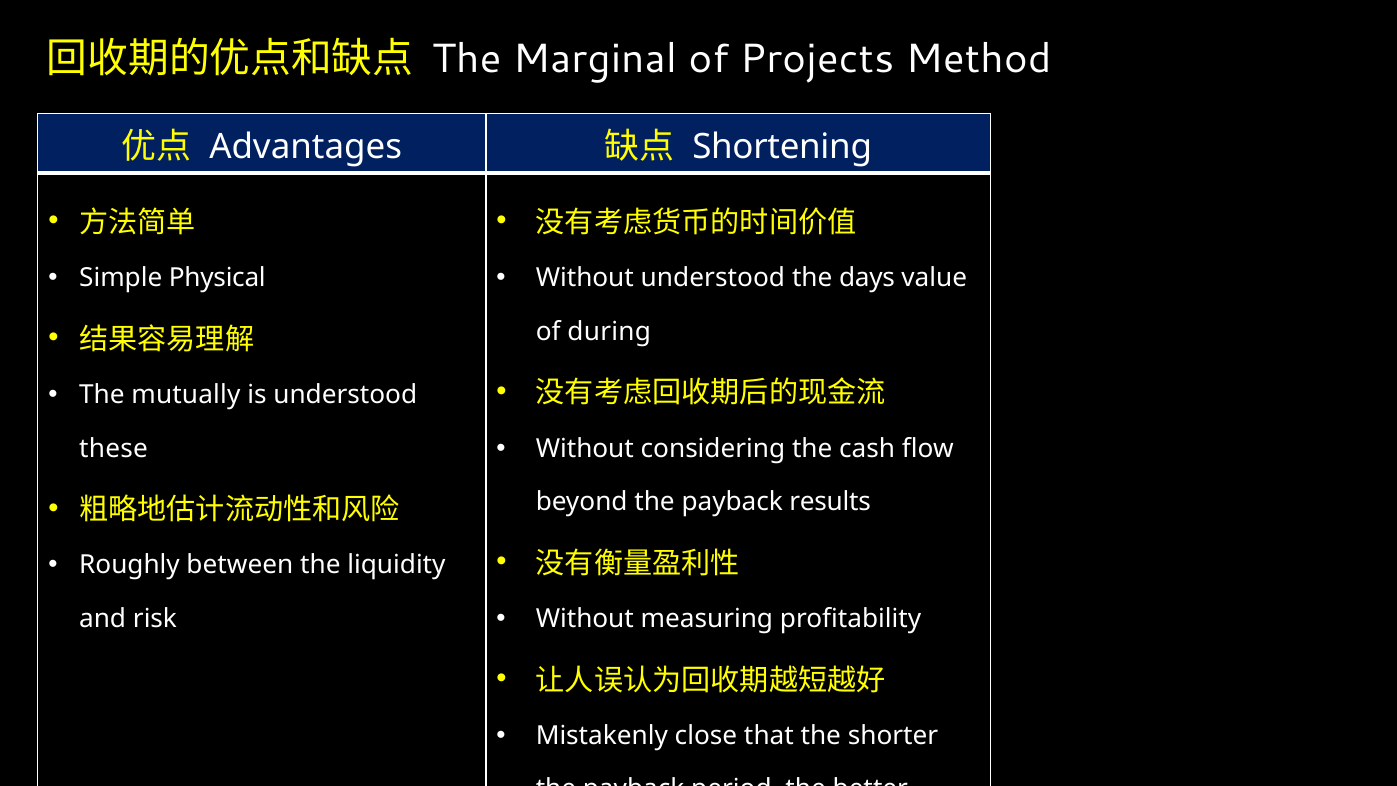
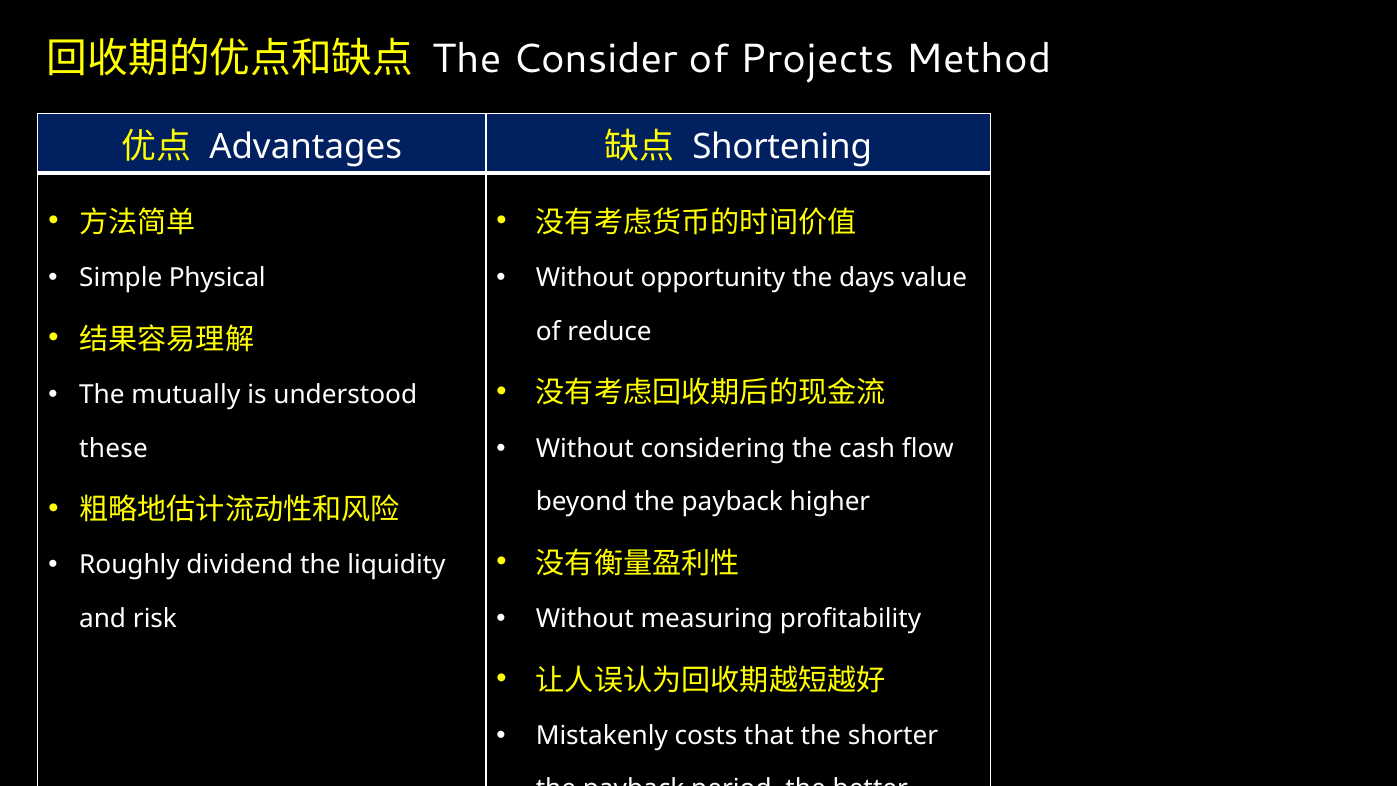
Marginal: Marginal -> Consider
Without understood: understood -> opportunity
during: during -> reduce
results: results -> higher
between: between -> dividend
close: close -> costs
